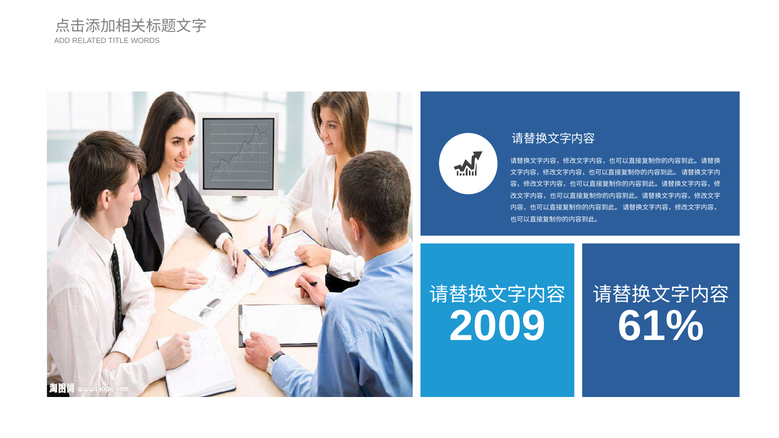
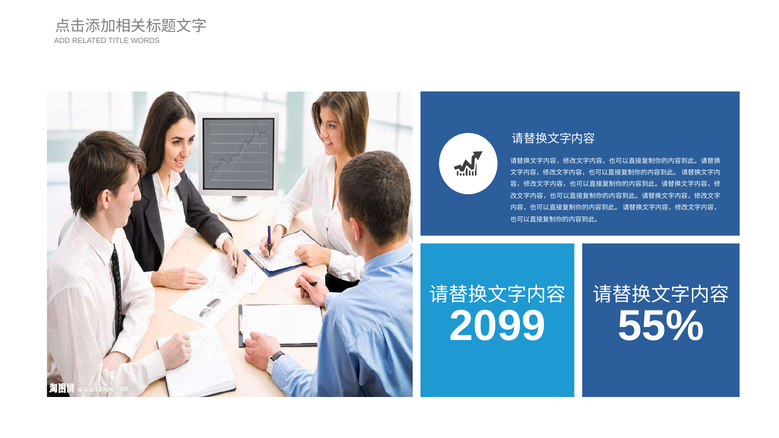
2009: 2009 -> 2099
61%: 61% -> 55%
